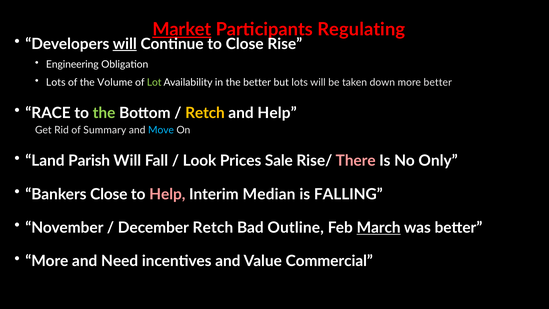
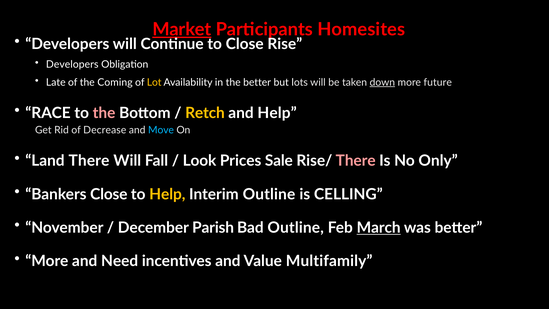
Participants Regulating: Regulating -> Homesites
will at (125, 44) underline: present -> none
Engineering at (72, 64): Engineering -> Developers
Lots at (56, 82): Lots -> Late
Volume: Volume -> Coming
Lot colour: light green -> yellow
down underline: none -> present
more better: better -> future
the at (104, 113) colour: light green -> pink
Summary: Summary -> Decrease
Land Parish: Parish -> There
Help at (167, 194) colour: pink -> yellow
Interim Median: Median -> Outline
FALLING: FALLING -> CELLING
December Retch: Retch -> Parish
Commercial: Commercial -> Multifamily
